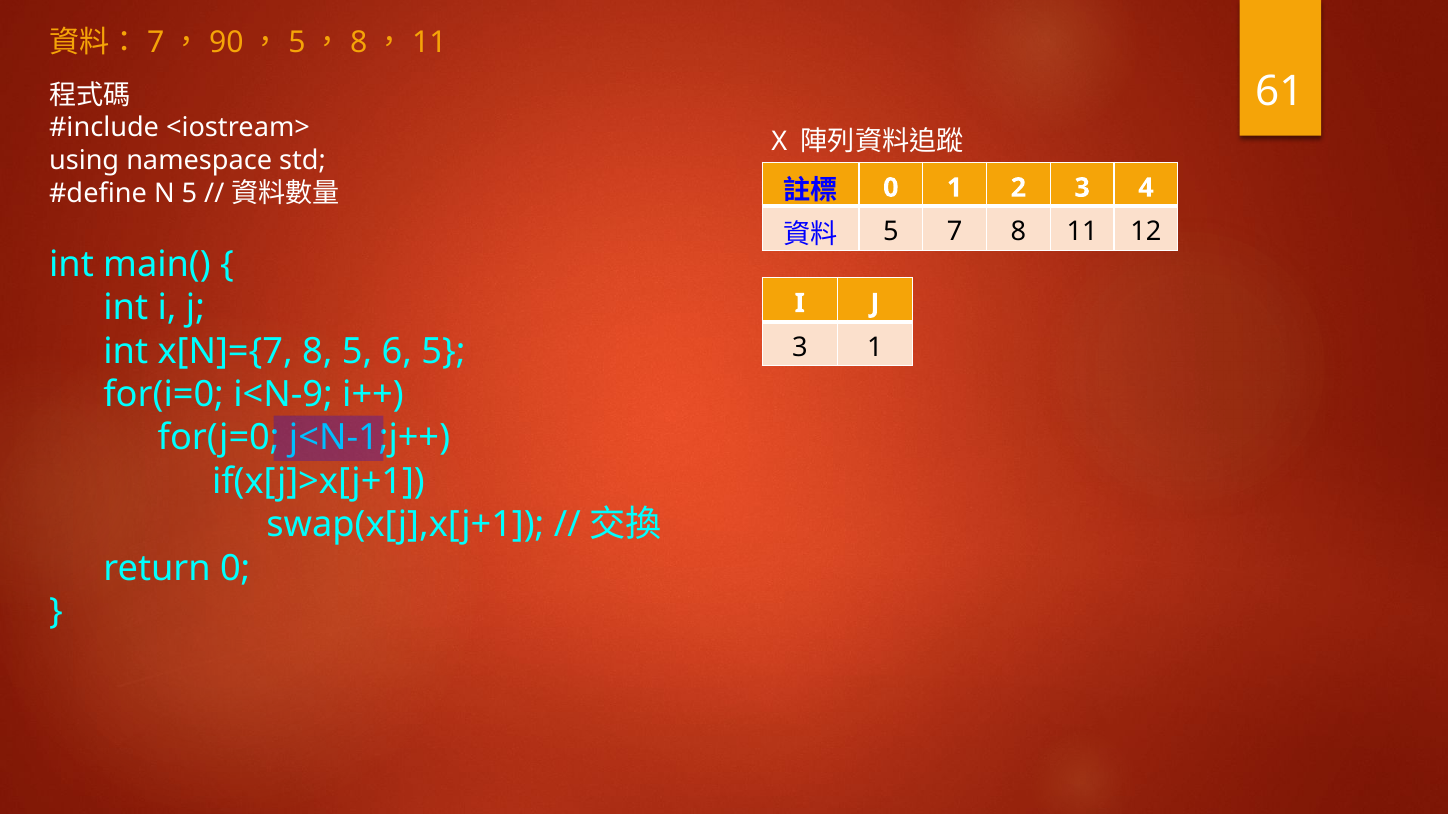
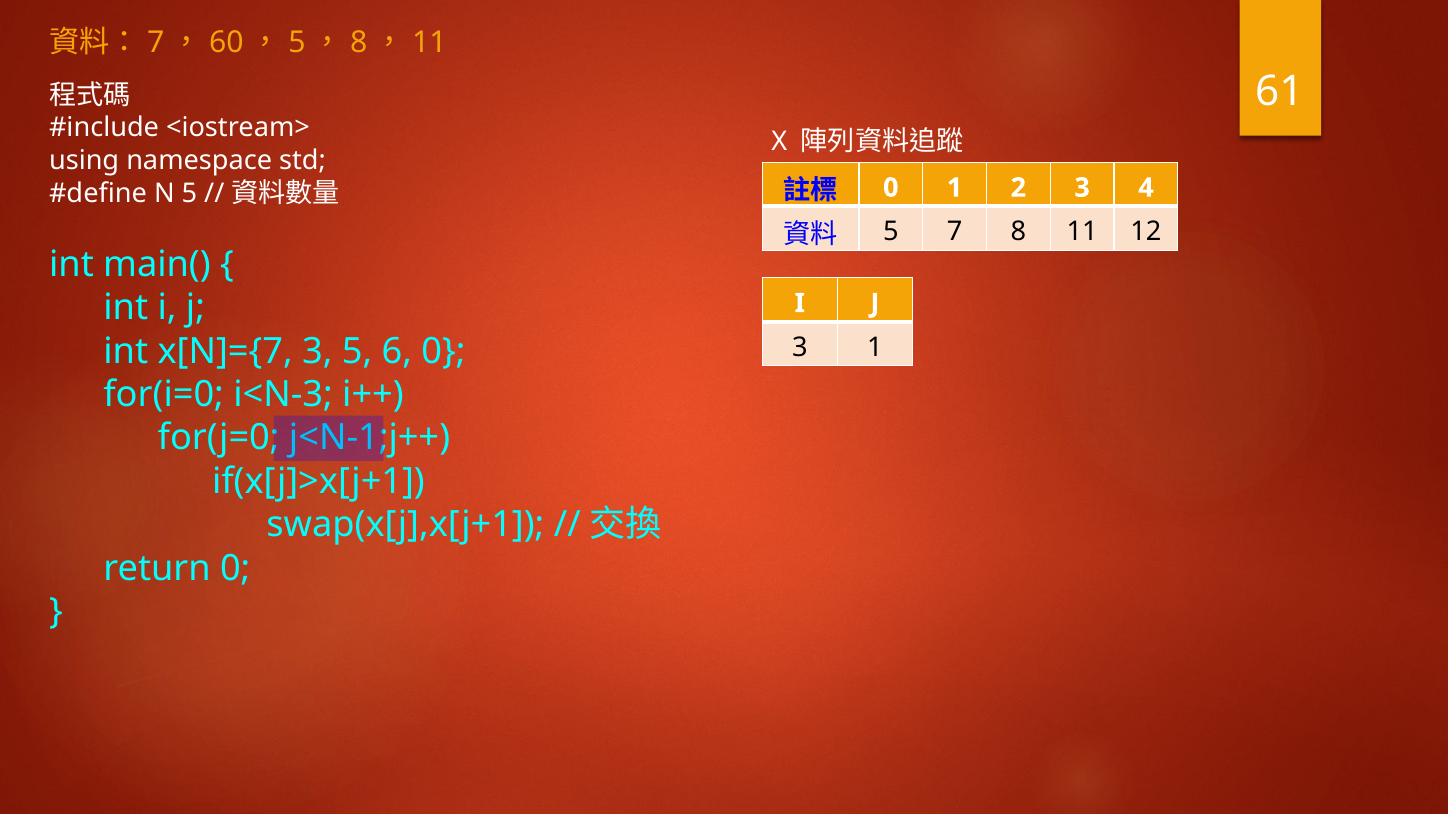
90: 90 -> 60
x[N]={7 8: 8 -> 3
6 5: 5 -> 0
i<N-9: i<N-9 -> i<N-3
